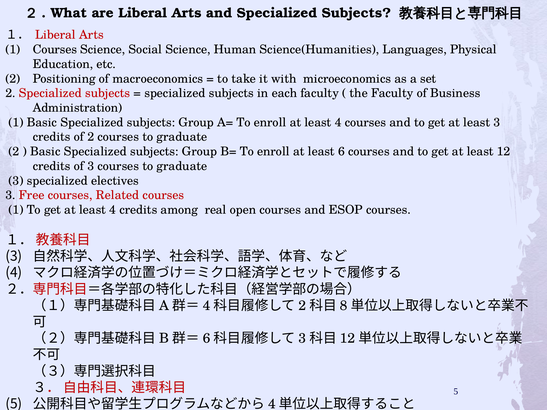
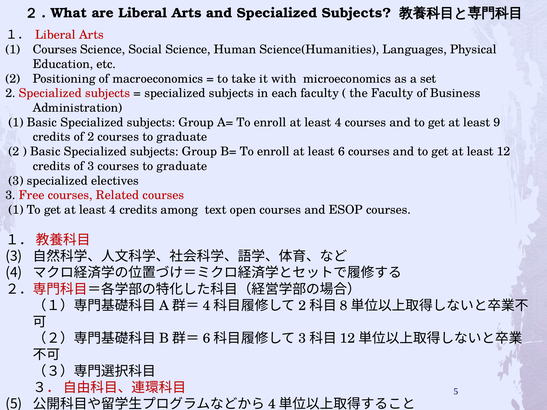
least 3: 3 -> 9
real: real -> text
